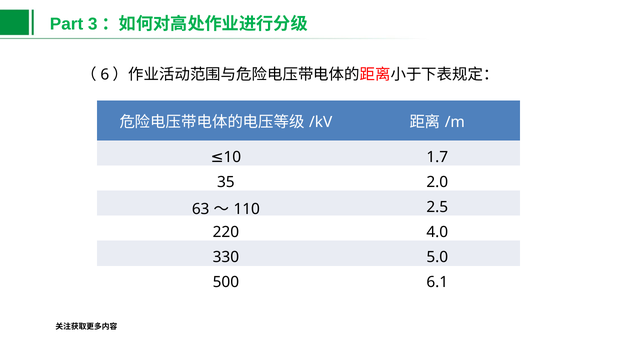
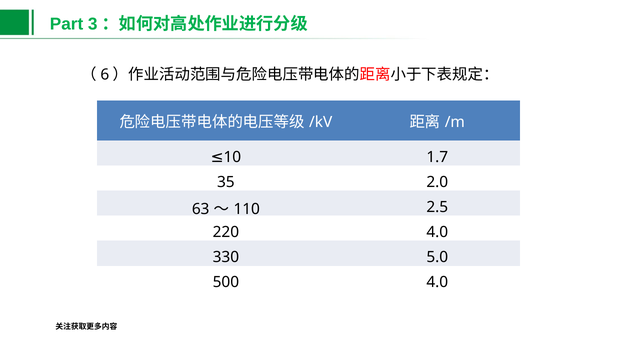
500 6.1: 6.1 -> 4.0
